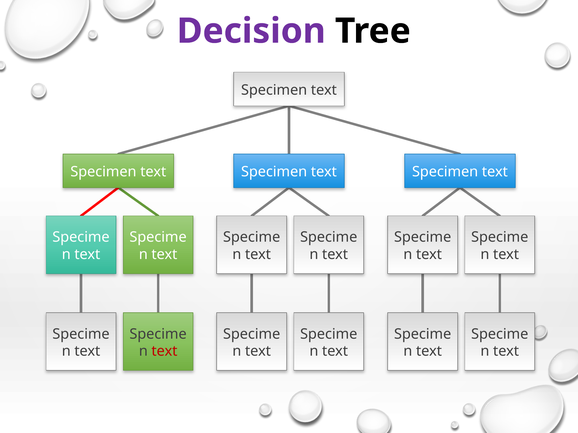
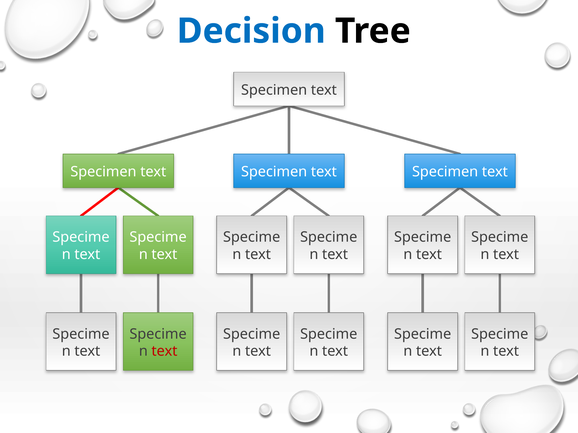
Decision colour: purple -> blue
